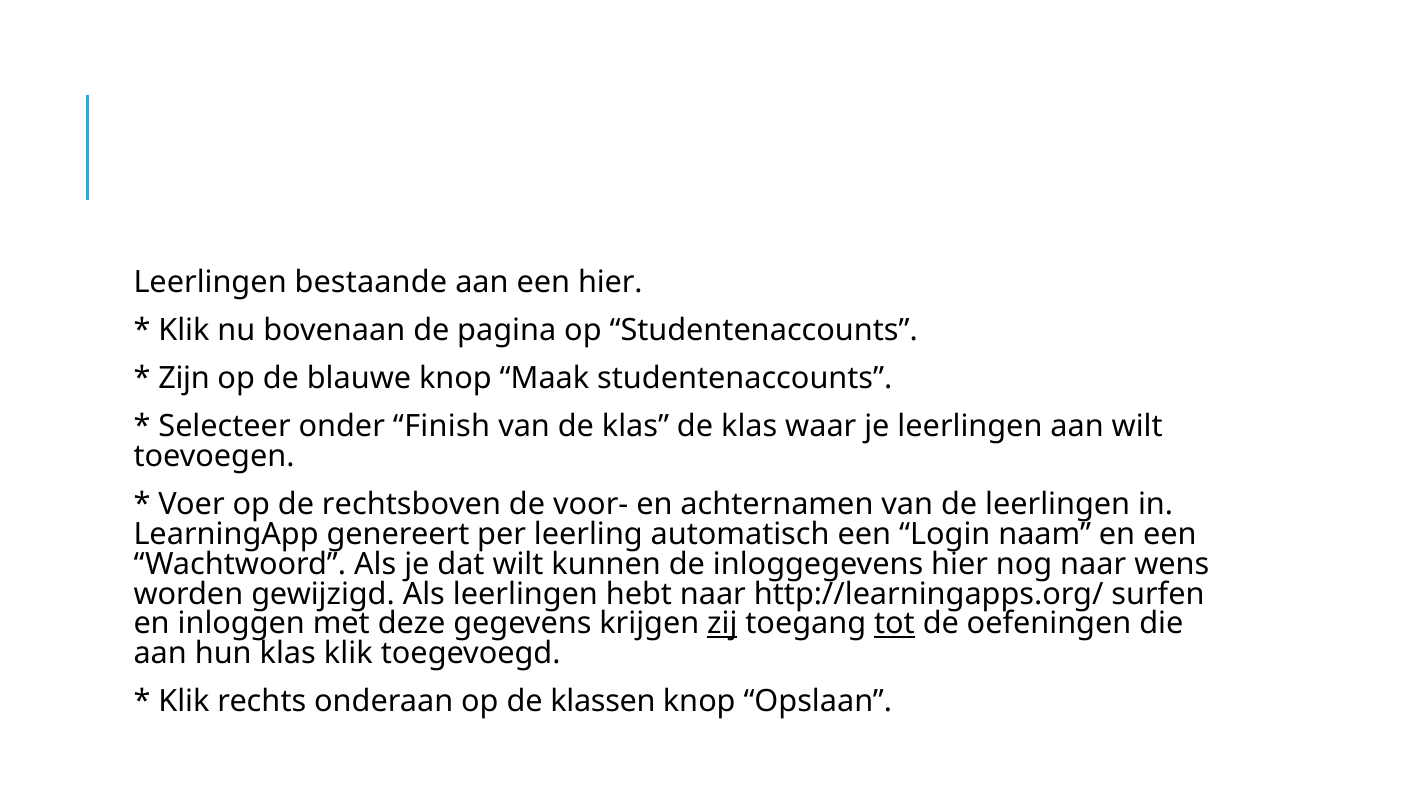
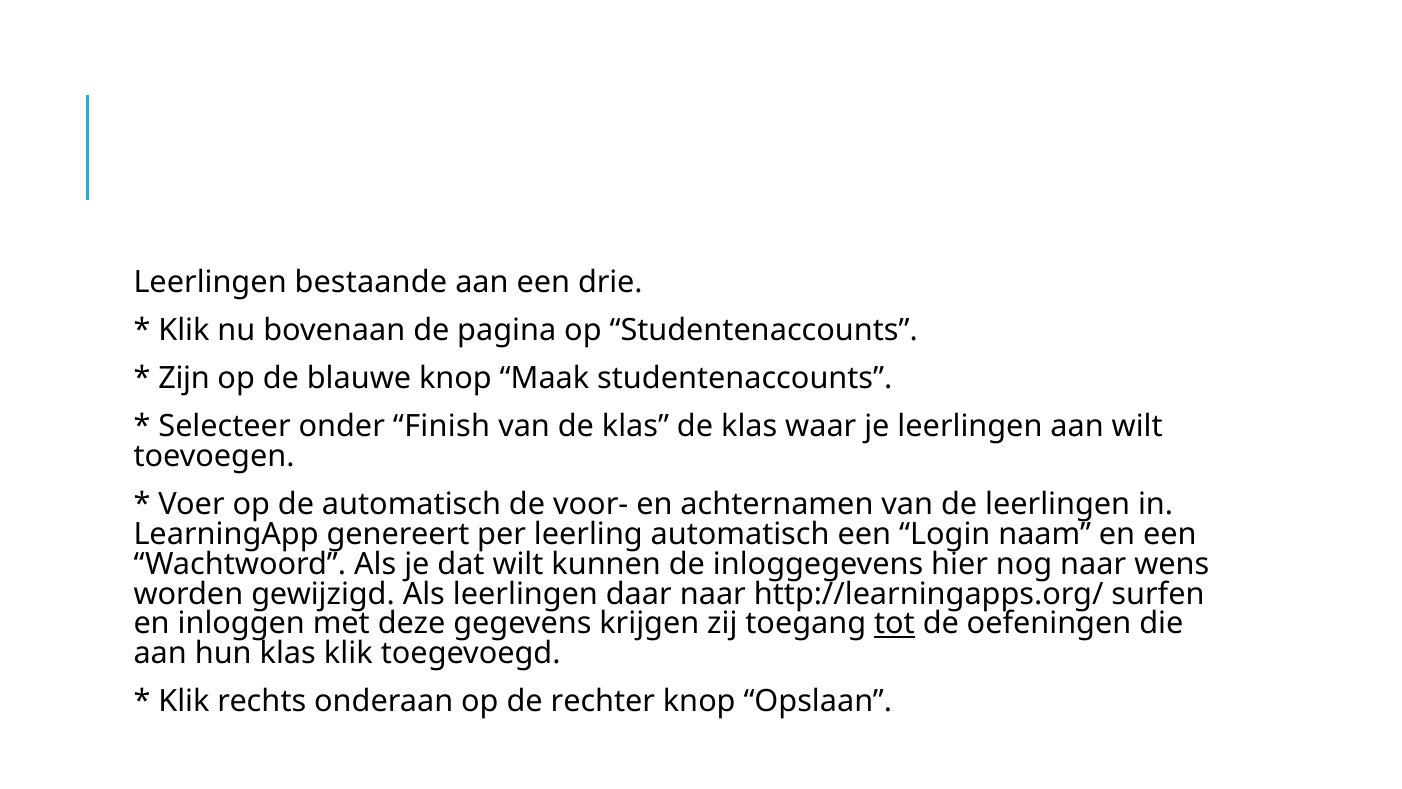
een hier: hier -> drie
de rechtsboven: rechtsboven -> automatisch
hebt: hebt -> daar
zij underline: present -> none
klassen: klassen -> rechter
